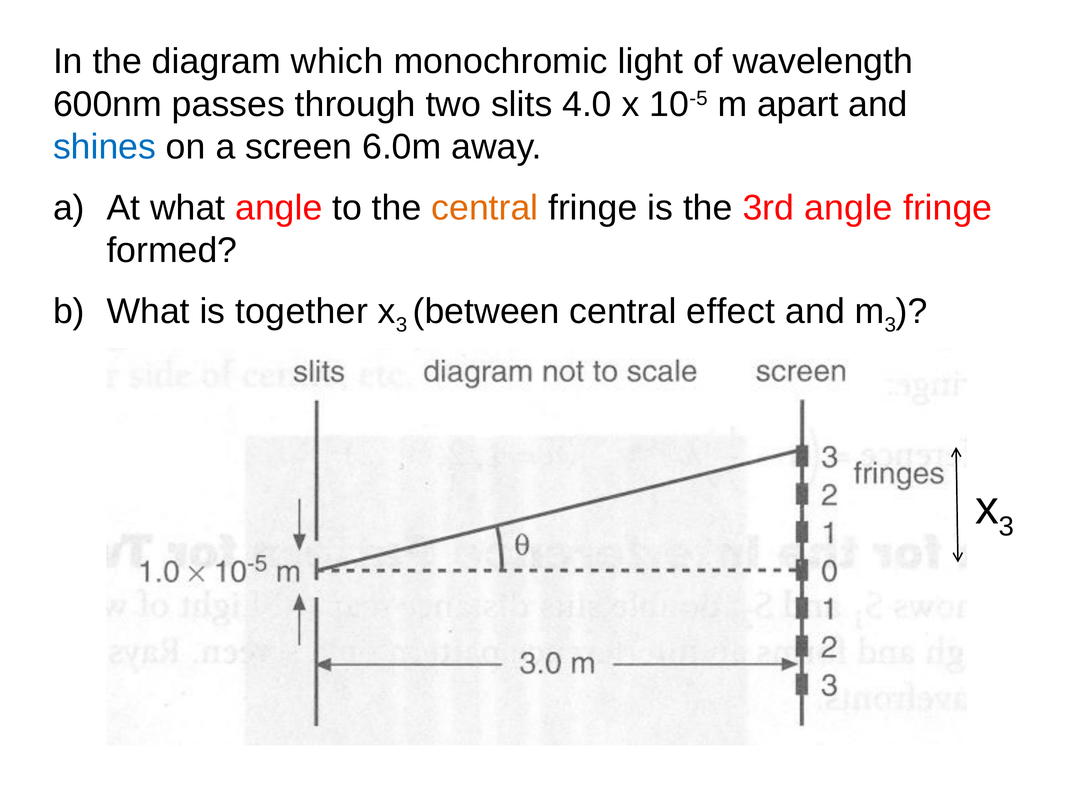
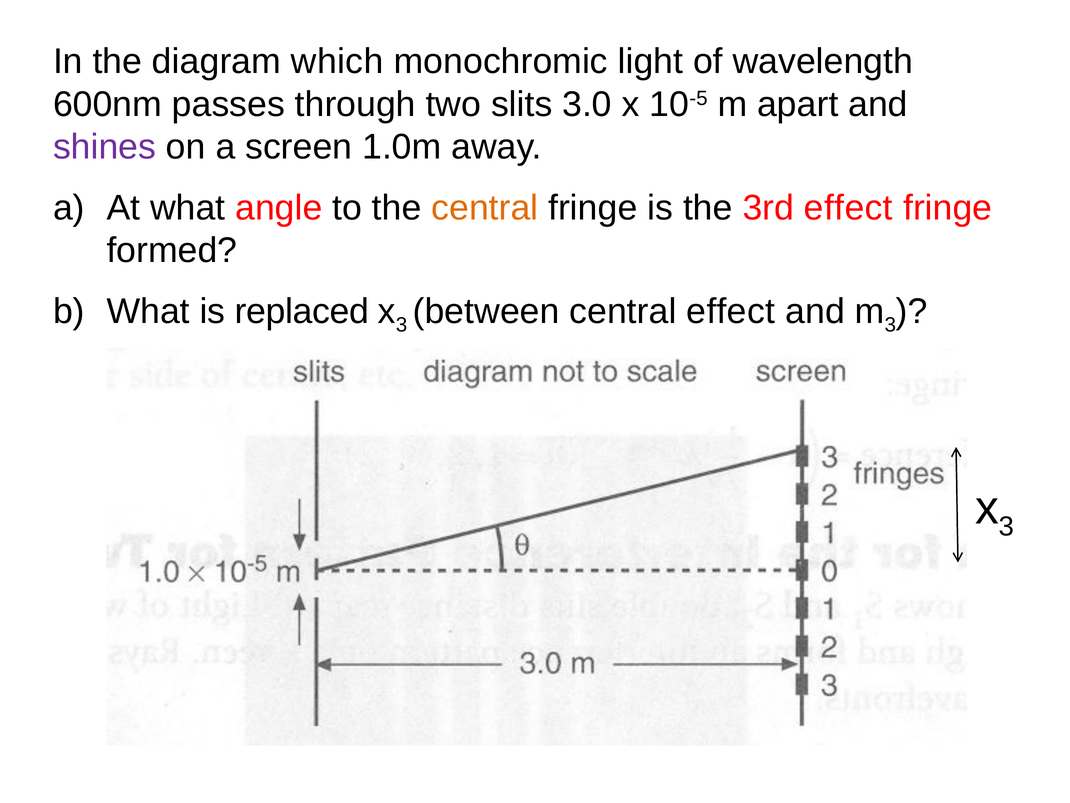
4.0: 4.0 -> 3.0
shines colour: blue -> purple
6.0m: 6.0m -> 1.0m
3rd angle: angle -> effect
together: together -> replaced
